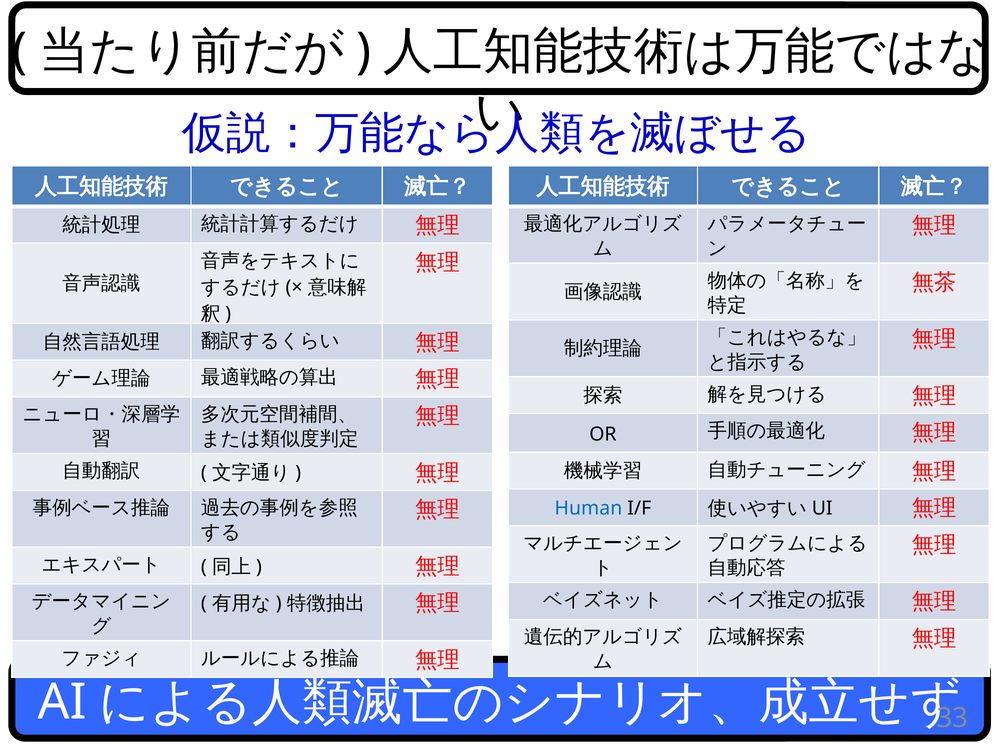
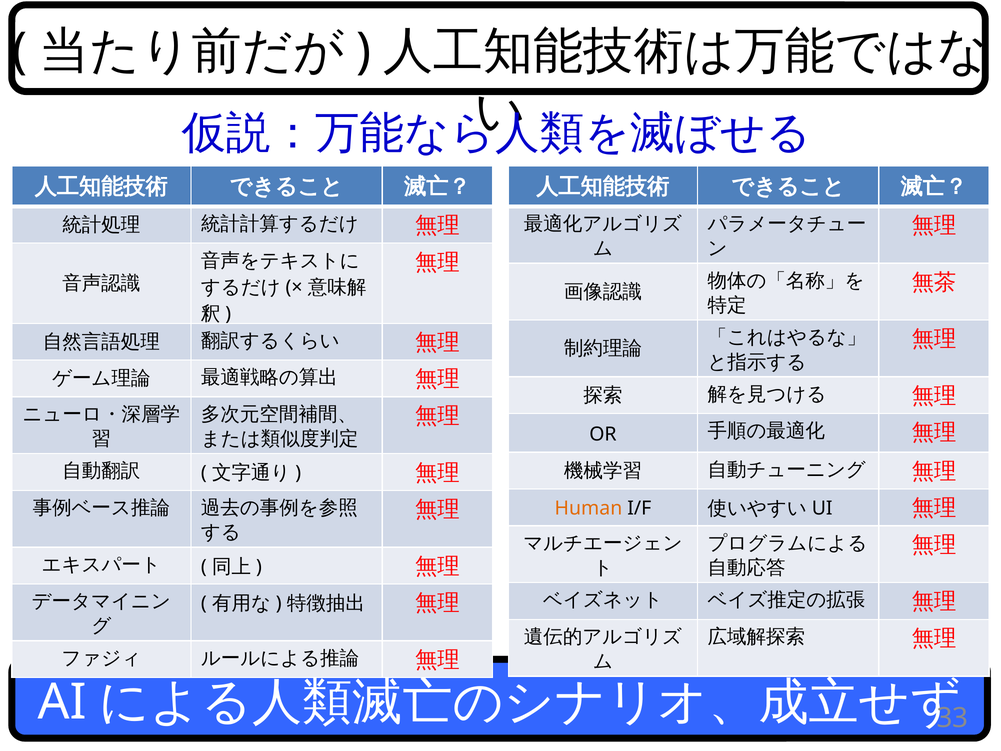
Human colour: blue -> orange
